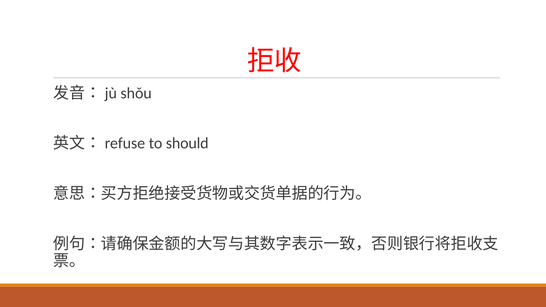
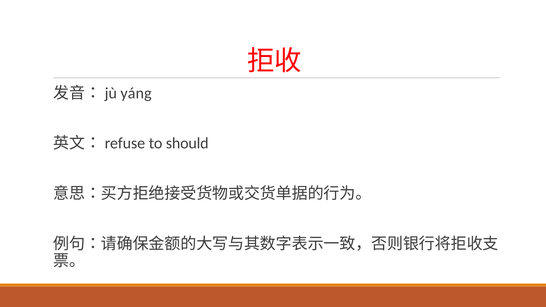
shǒu: shǒu -> yáng
